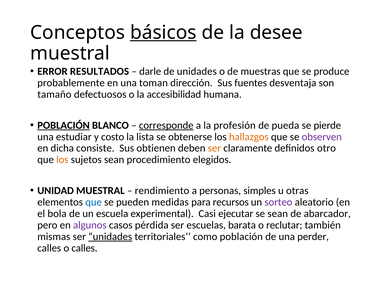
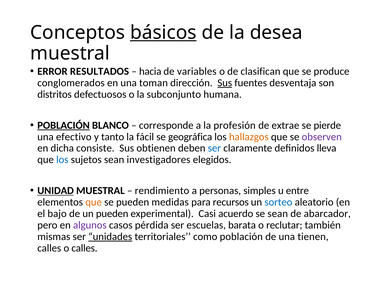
desee: desee -> desea
darle: darle -> hacia
de unidades: unidades -> variables
muestras: muestras -> clasifican
probablemente: probablemente -> conglomerados
Sus at (225, 83) underline: none -> present
tamaño: tamaño -> distritos
accesibilidad: accesibilidad -> subconjunto
corresponde underline: present -> none
pueda: pueda -> extrae
estudiar: estudiar -> efectivo
costo: costo -> tanto
lista: lista -> fácil
obtenerse: obtenerse -> geográfica
ser at (214, 148) colour: orange -> blue
otro: otro -> lleva
los at (62, 160) colour: orange -> blue
procedimiento: procedimiento -> investigadores
UNIDAD underline: none -> present
otras: otras -> entre
que at (94, 202) colour: blue -> orange
sorteo colour: purple -> blue
bola: bola -> bajo
un escuela: escuela -> pueden
ejecutar: ejecutar -> acuerdo
perder: perder -> tienen
